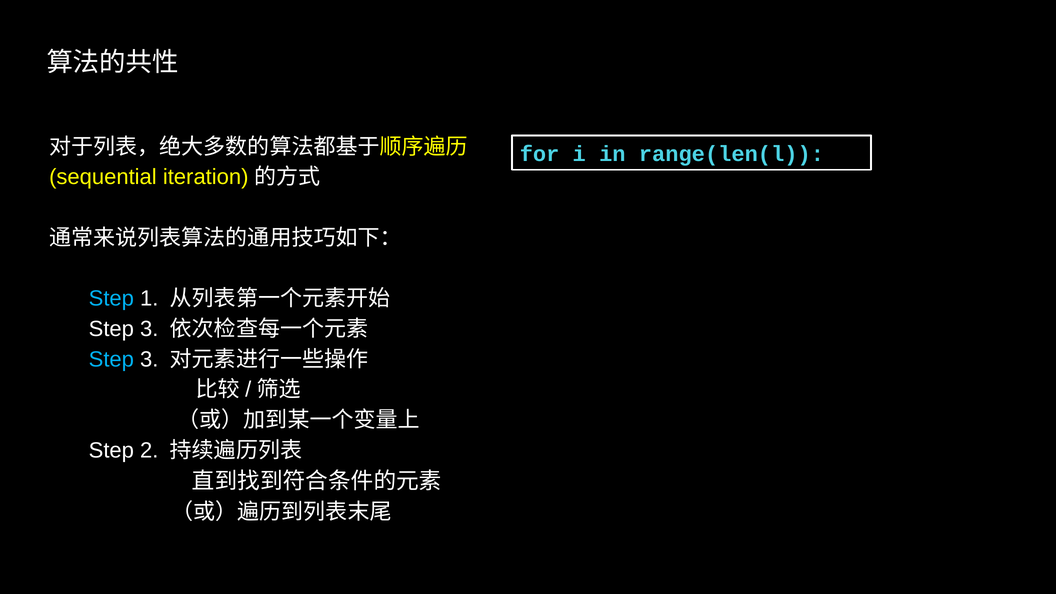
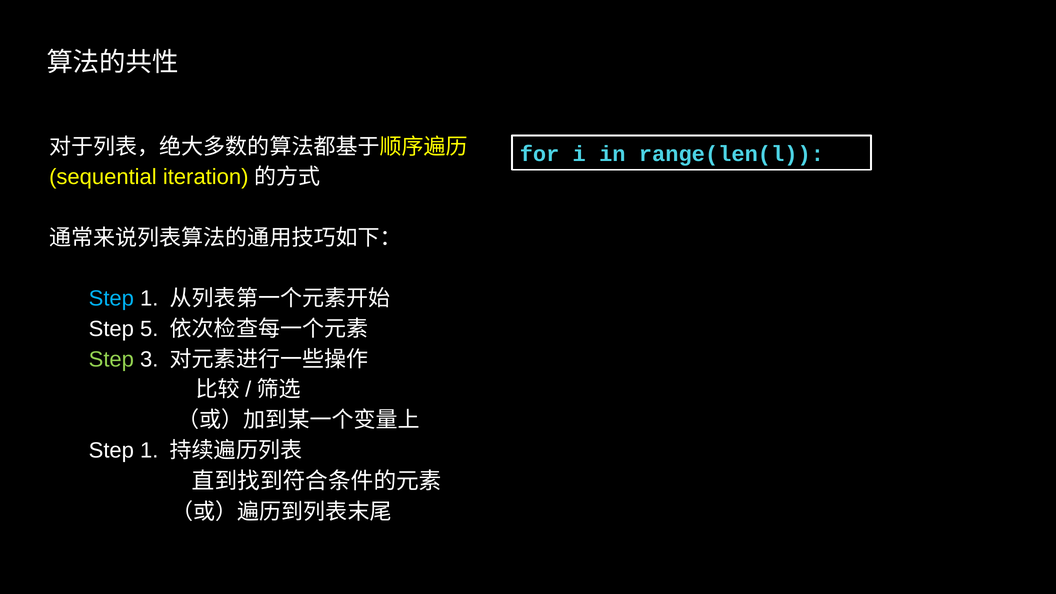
3 at (149, 329): 3 -> 5
Step at (111, 359) colour: light blue -> light green
2 at (149, 450): 2 -> 1
